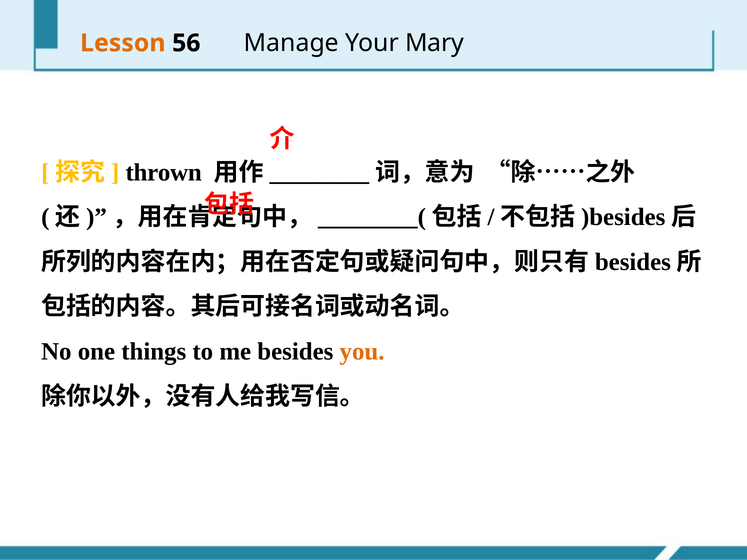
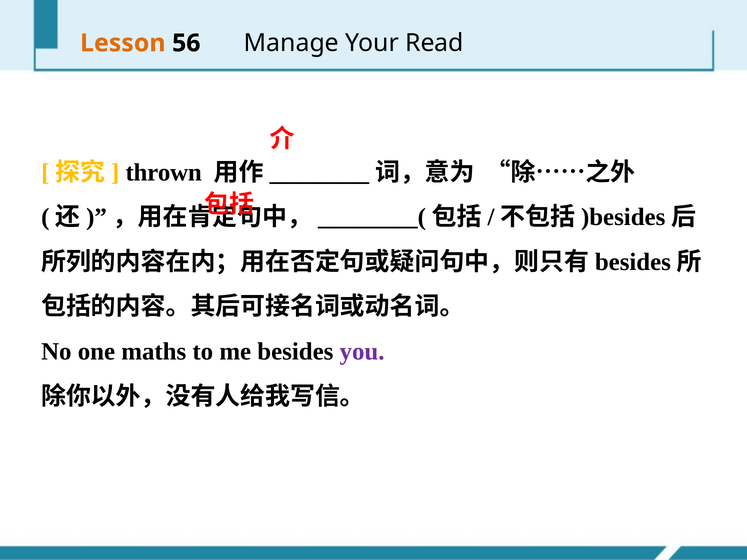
Mary: Mary -> Read
things: things -> maths
you colour: orange -> purple
